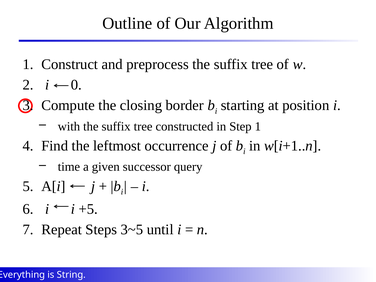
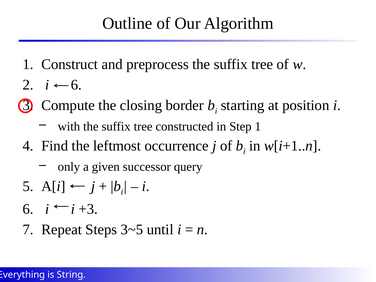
0 at (76, 85): 0 -> 6
time: time -> only
+5: +5 -> +3
